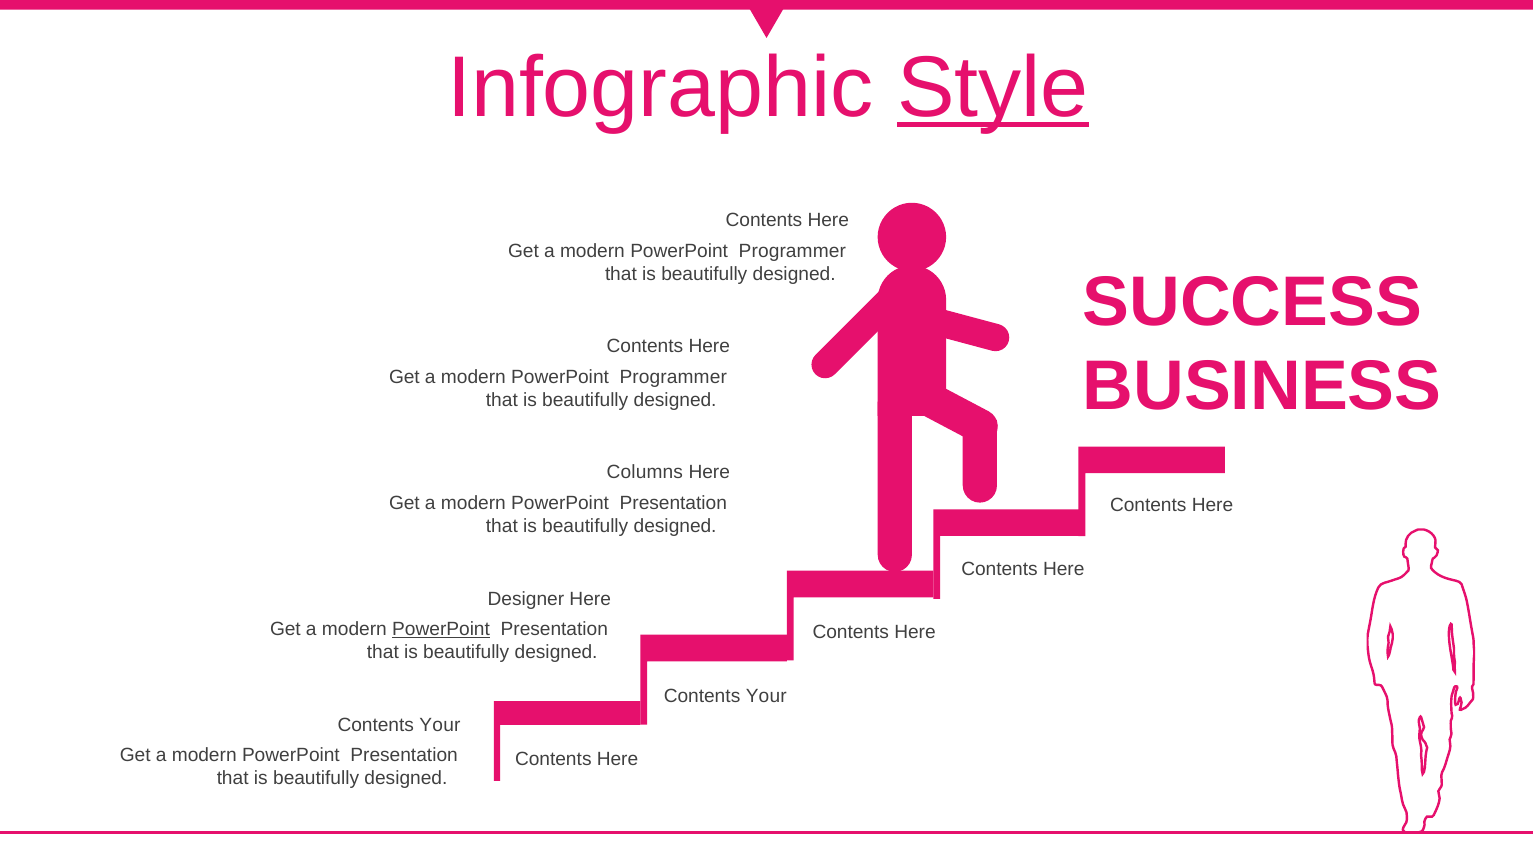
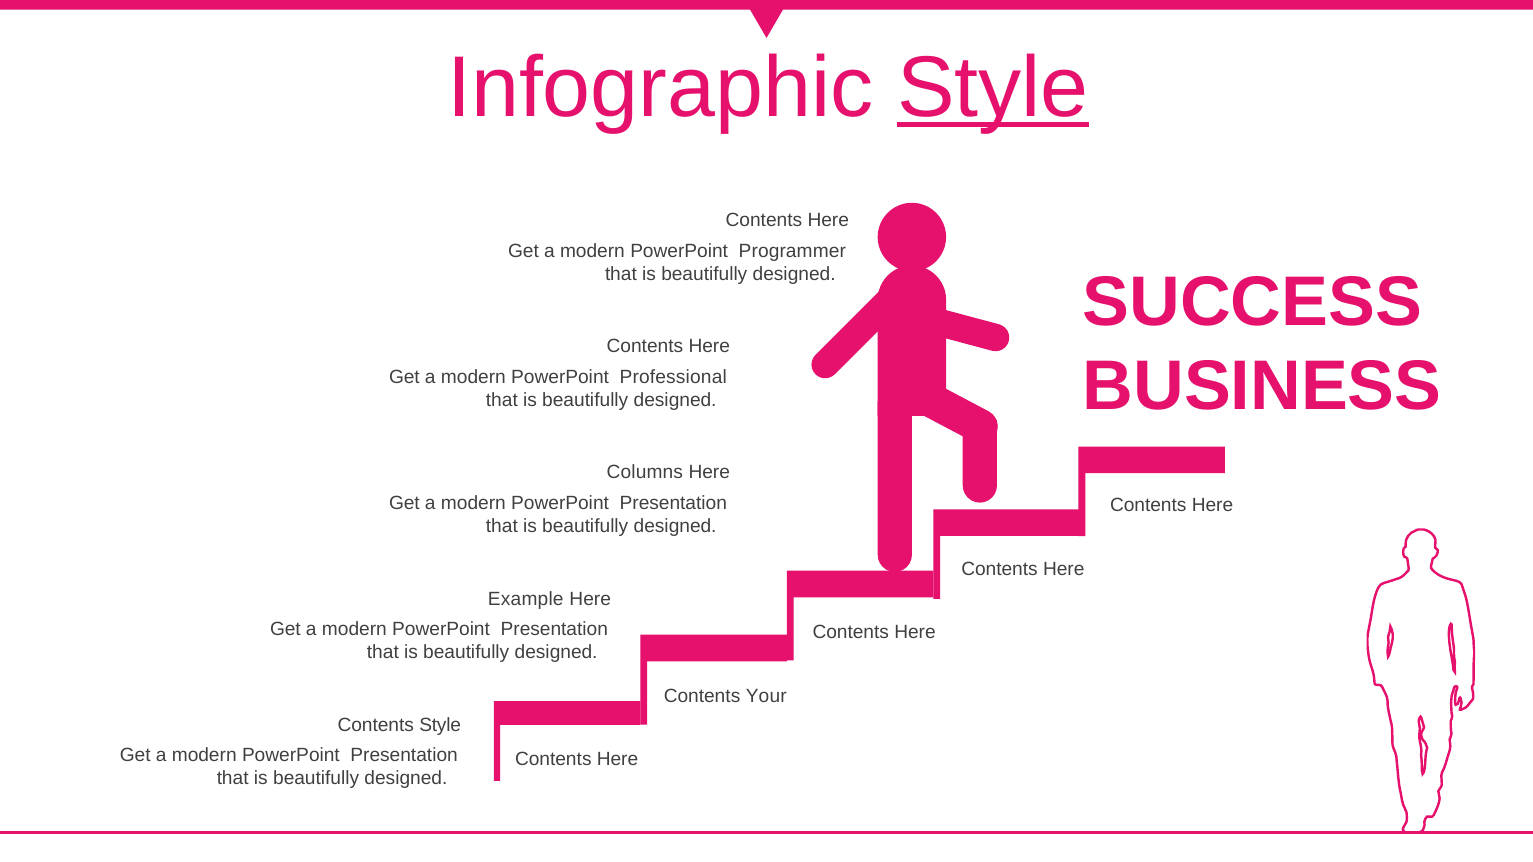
Programmer at (673, 377): Programmer -> Professional
Designer: Designer -> Example
PowerPoint at (441, 630) underline: present -> none
Your at (440, 725): Your -> Style
